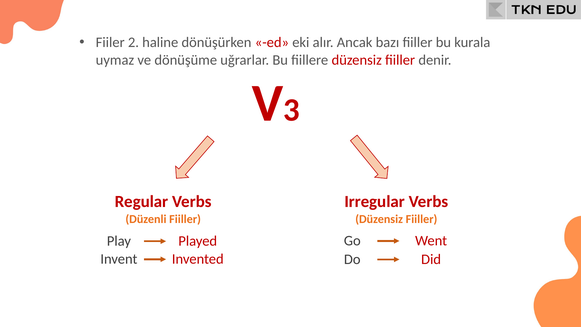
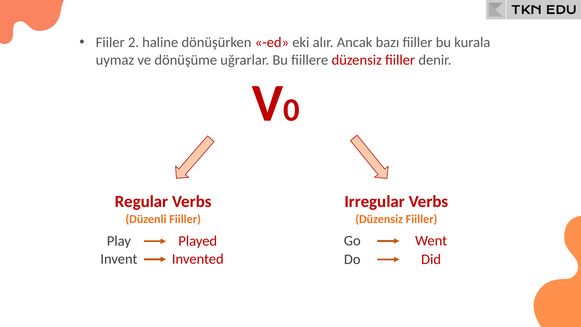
3: 3 -> 0
